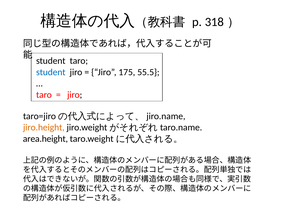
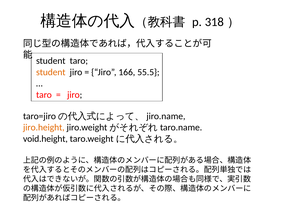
student at (51, 72) colour: blue -> orange
175: 175 -> 166
area.height: area.height -> void.height
